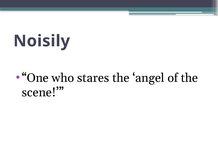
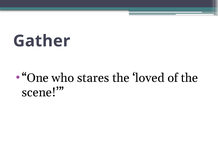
Noisily: Noisily -> Gather
angel: angel -> loved
